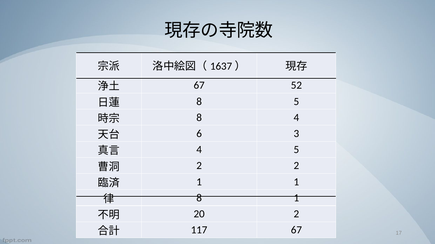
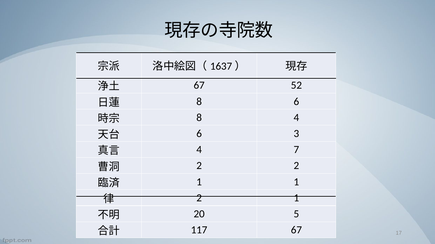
8 5: 5 -> 6
4 5: 5 -> 7
8 at (199, 198): 8 -> 2
20 2: 2 -> 5
